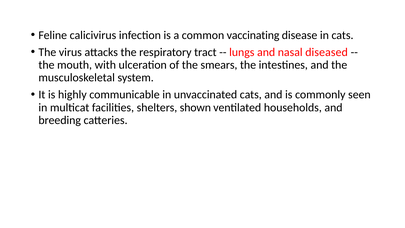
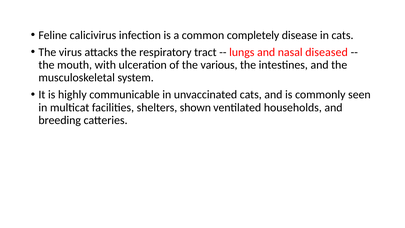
vaccinating: vaccinating -> completely
smears: smears -> various
